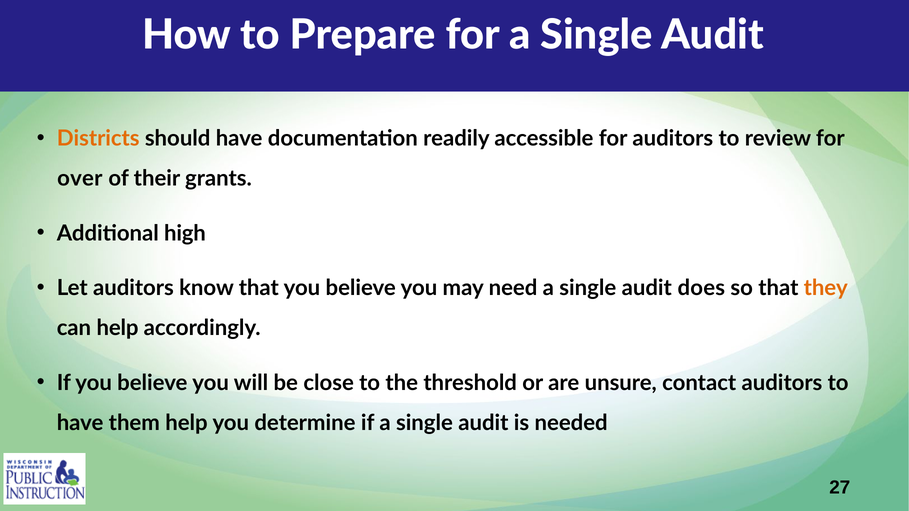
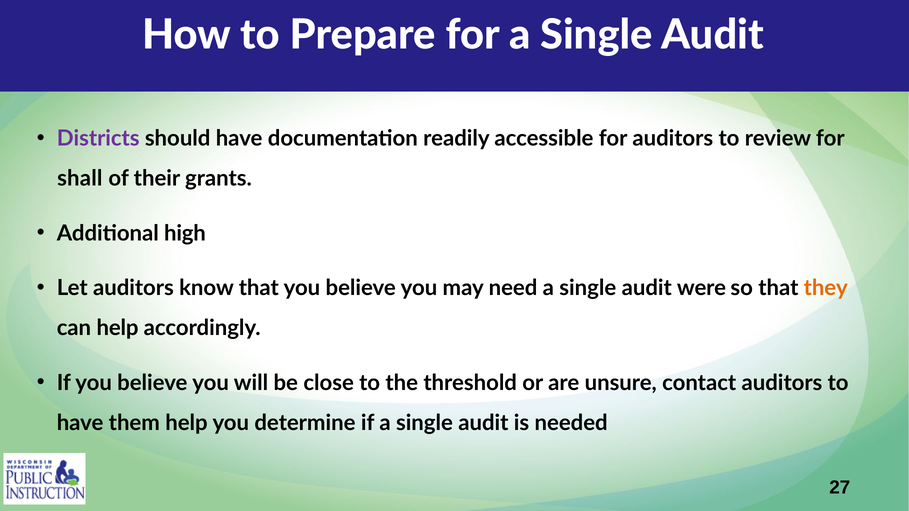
Districts colour: orange -> purple
over: over -> shall
does: does -> were
